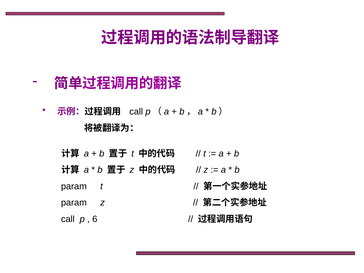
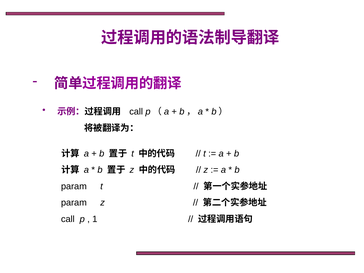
6: 6 -> 1
